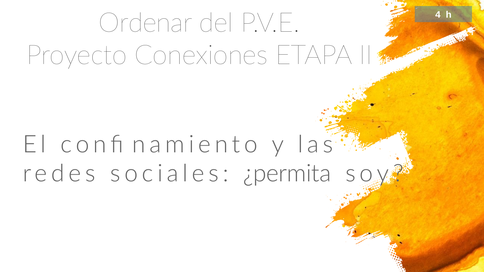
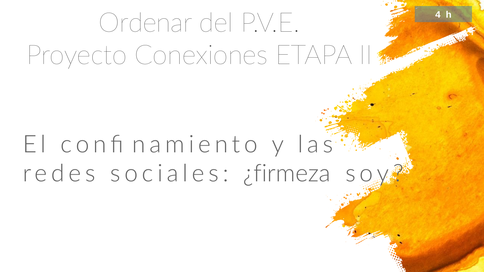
¿permita: ¿permita -> ¿firmeza
